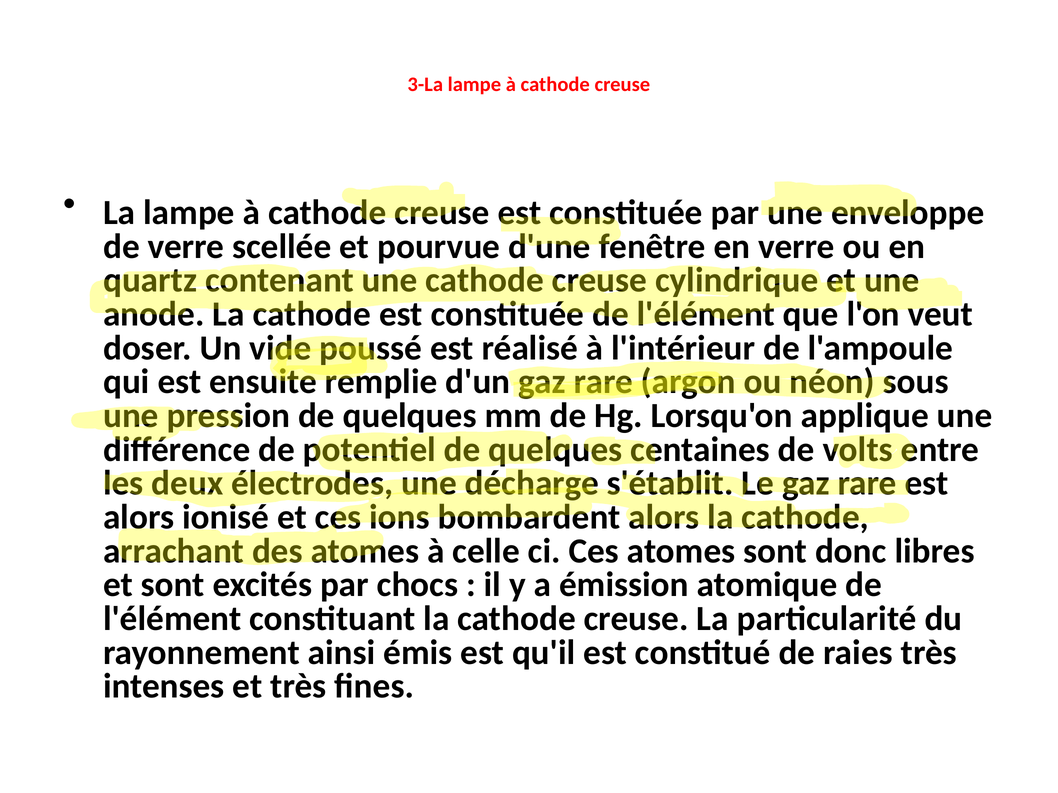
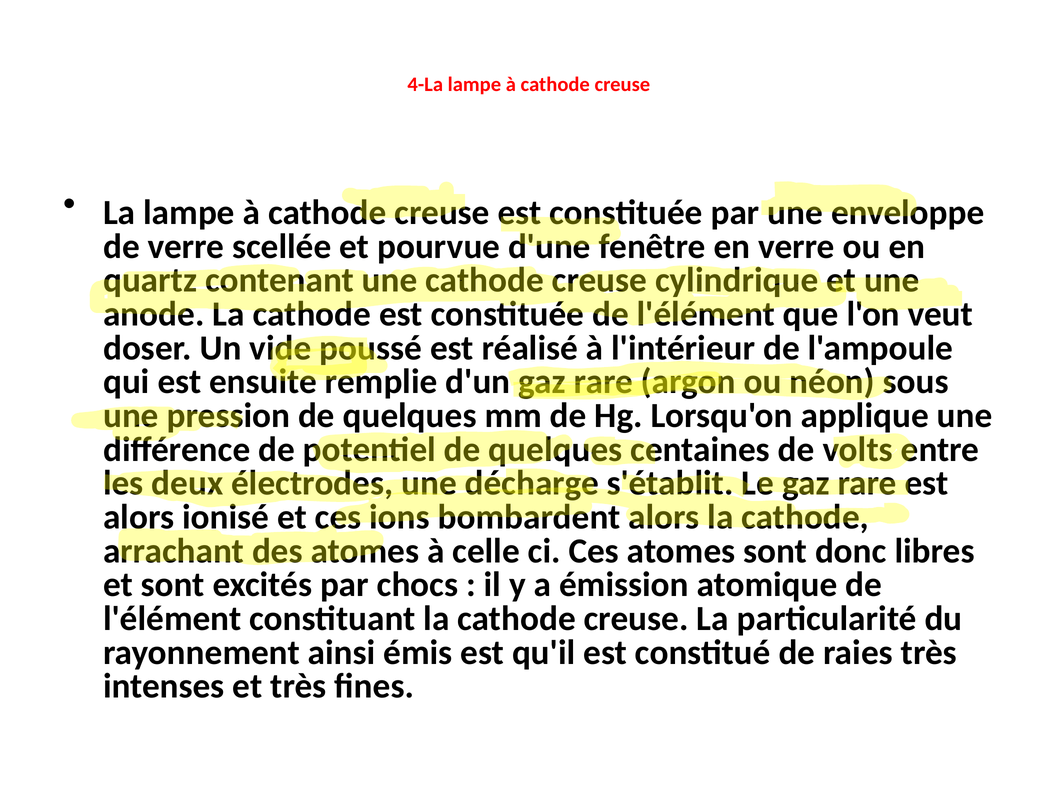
3-La: 3-La -> 4-La
